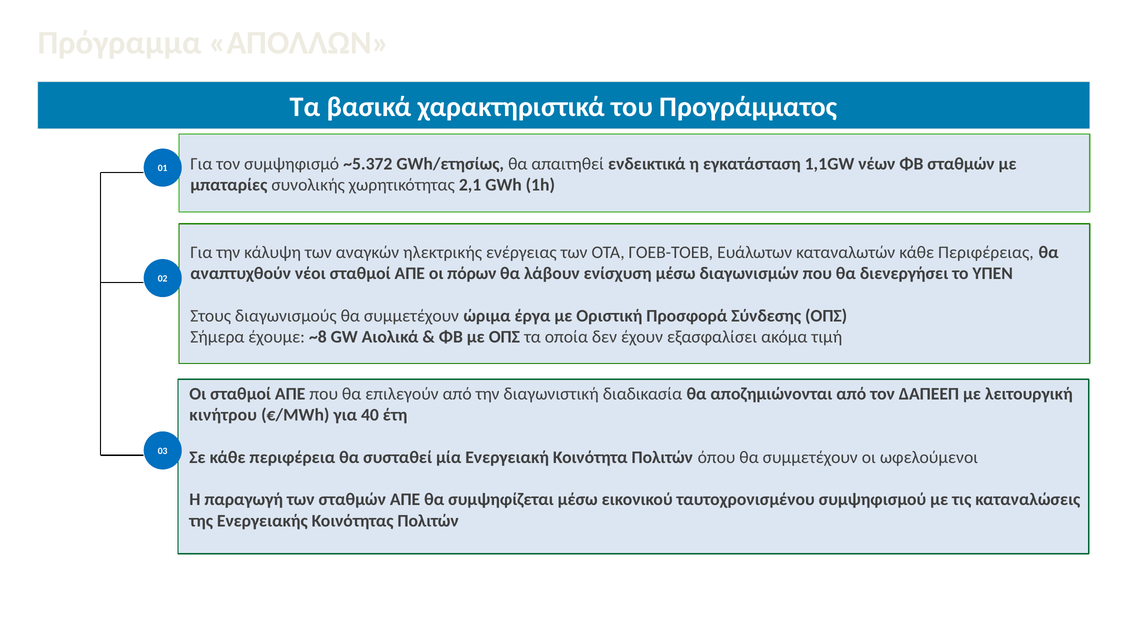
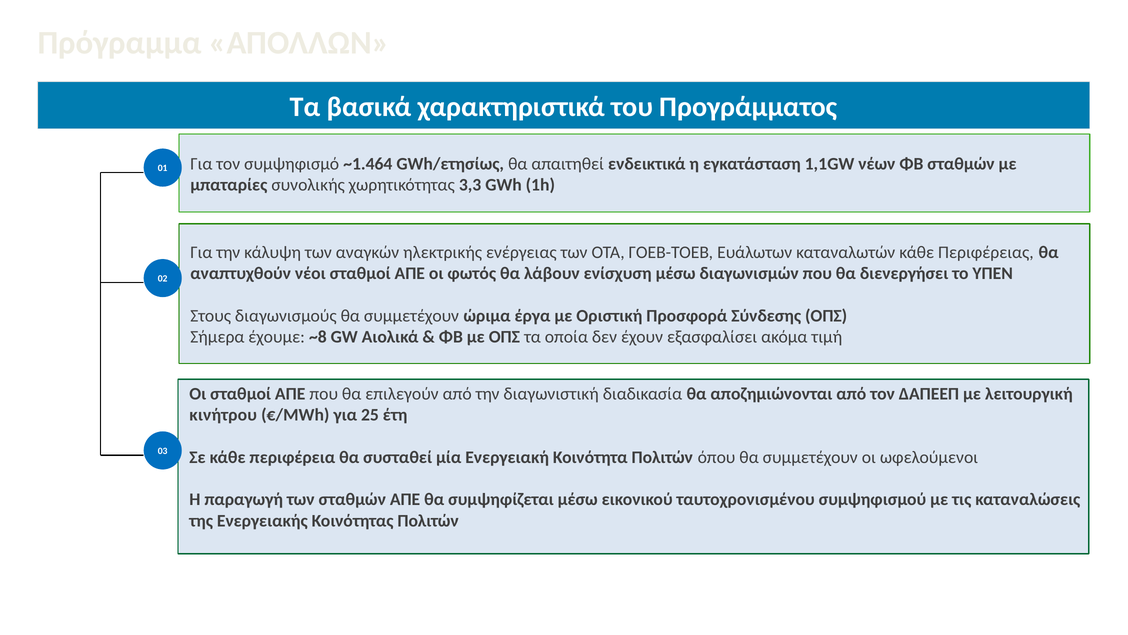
~5.372: ~5.372 -> ~1.464
2,1: 2,1 -> 3,3
πόρων: πόρων -> φωτός
40: 40 -> 25
